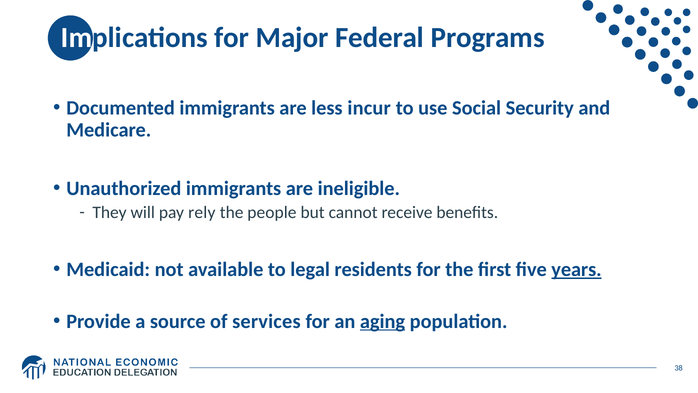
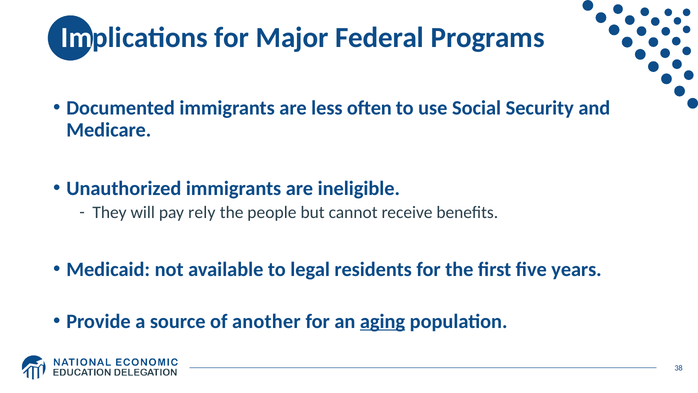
incur: incur -> often
years underline: present -> none
services: services -> another
